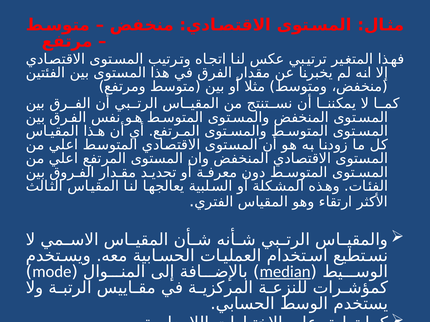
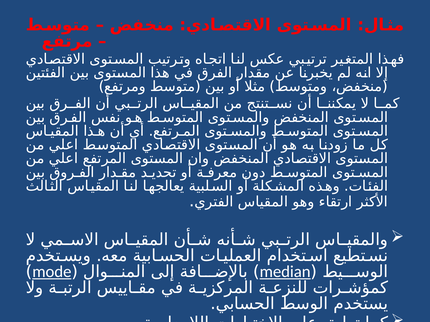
mode underline: none -> present
